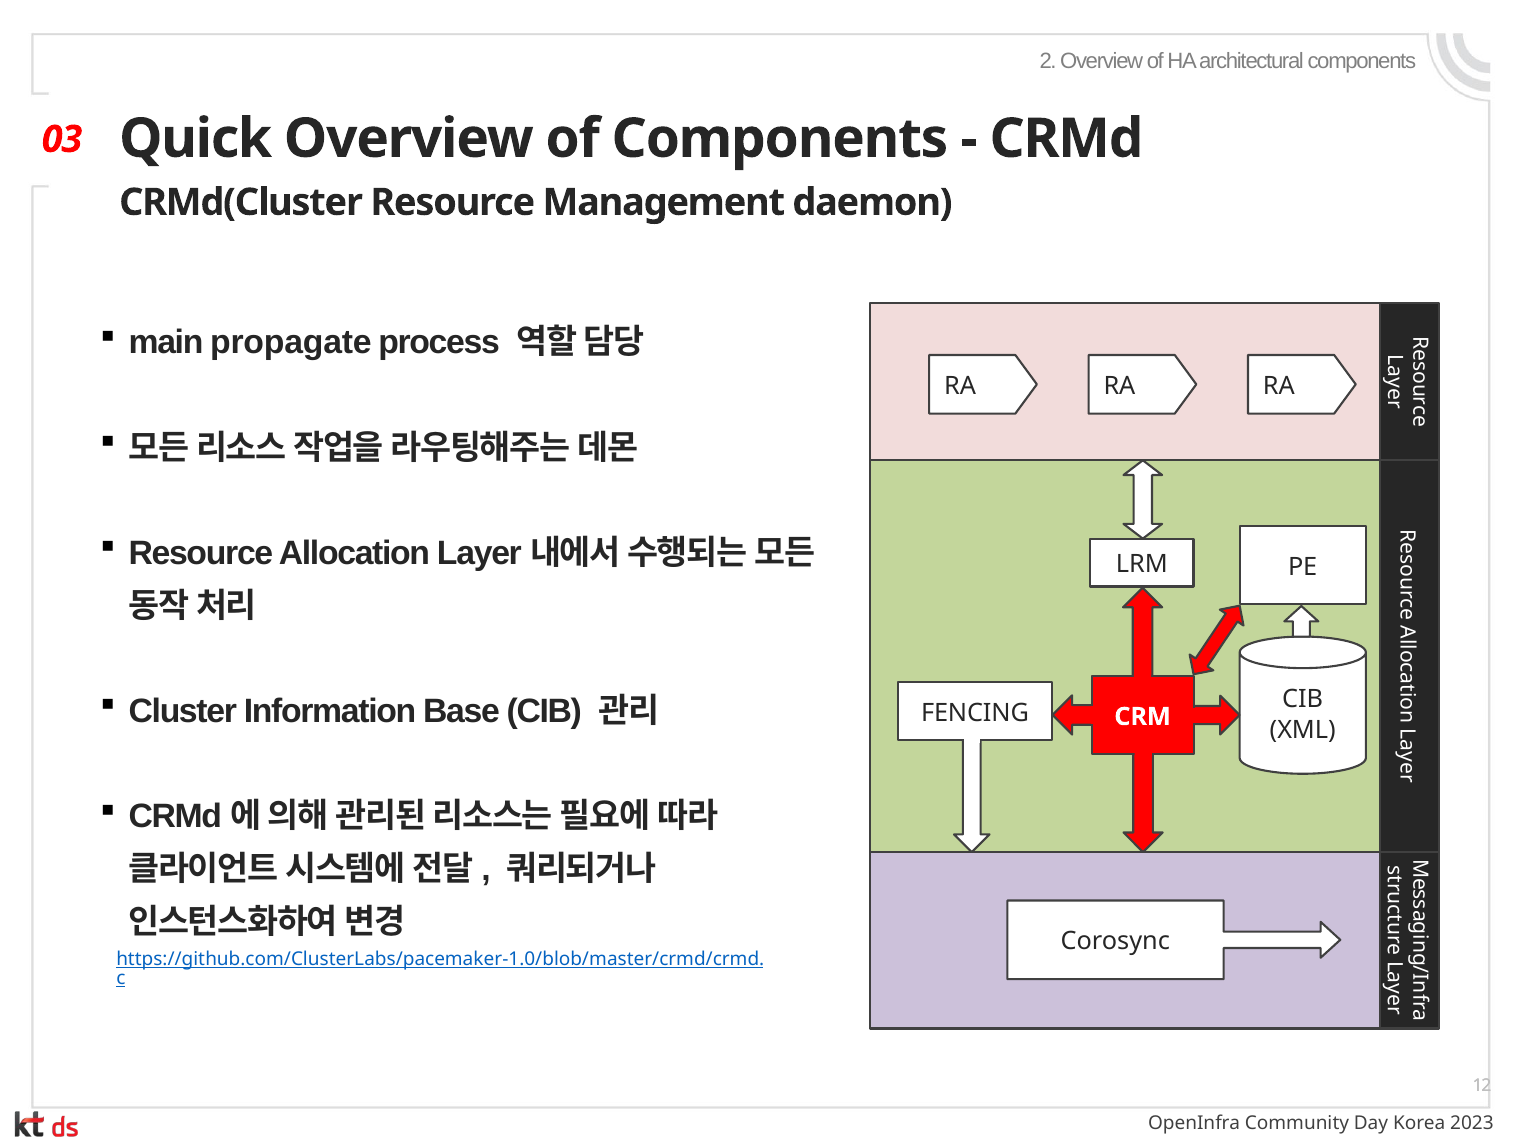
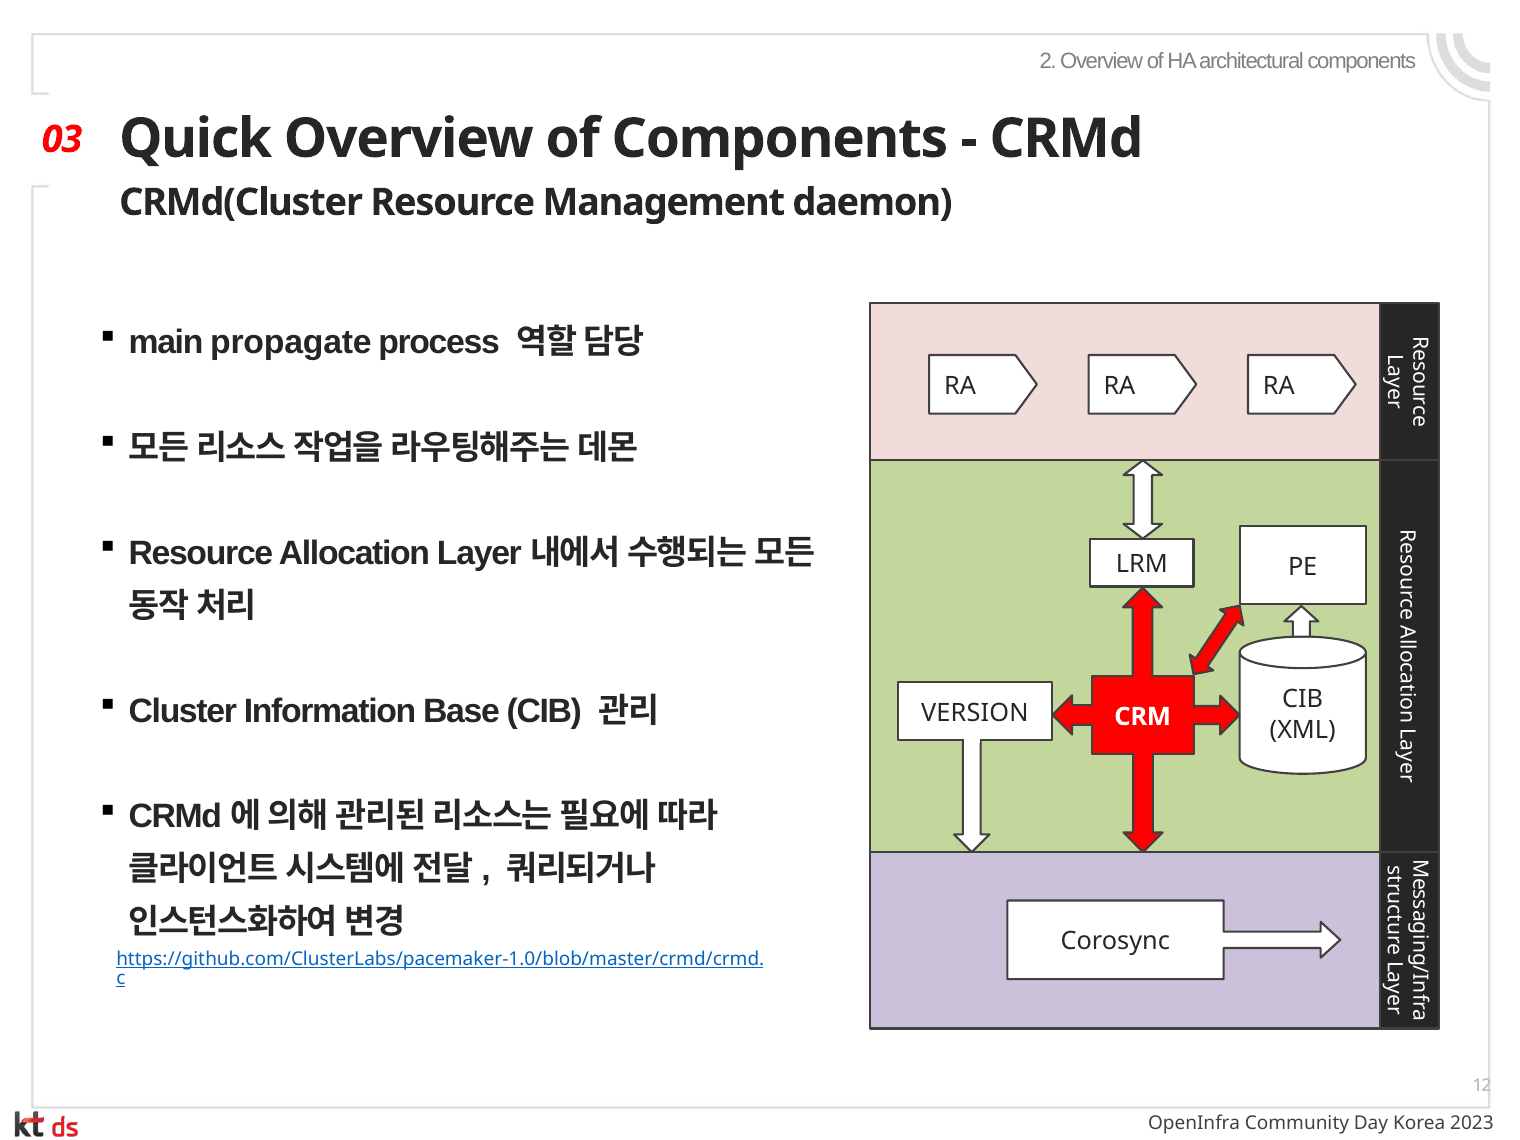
FENCING: FENCING -> VERSION
